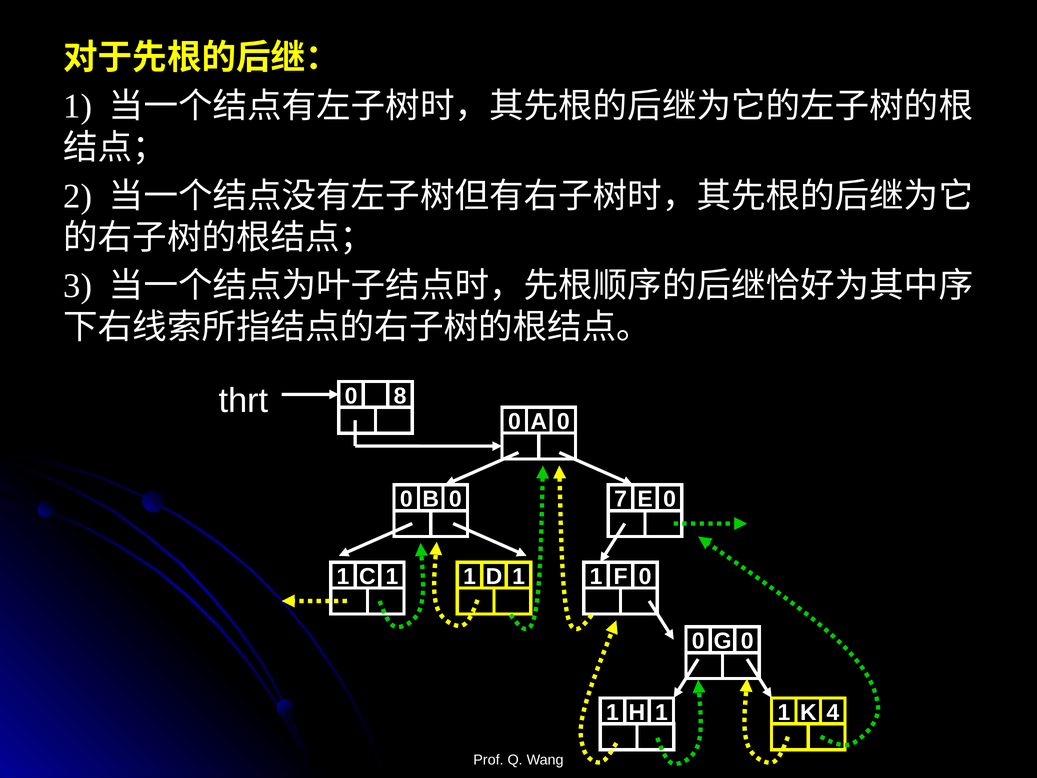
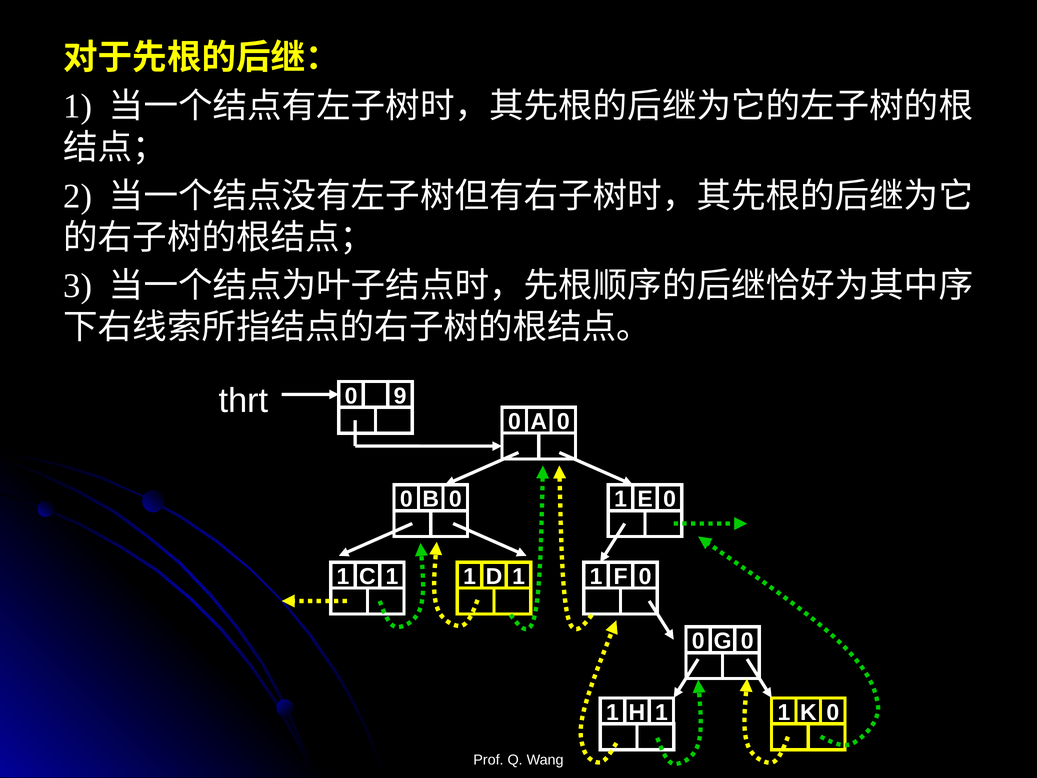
8: 8 -> 9
B 0 7: 7 -> 1
4 at (833, 712): 4 -> 0
